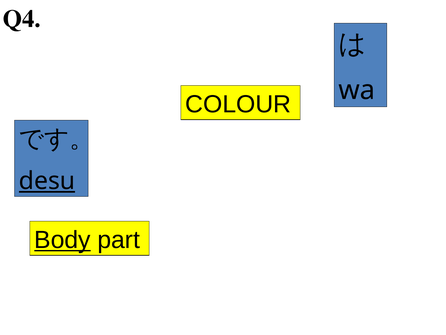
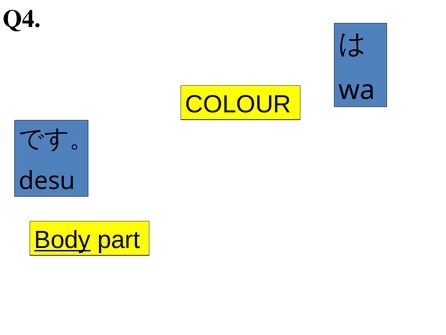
desu underline: present -> none
